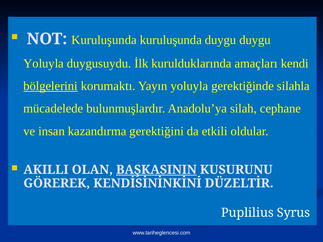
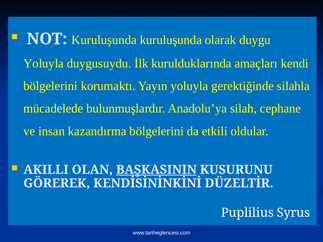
kuruluşunda duygu: duygu -> olarak
bölgelerini at (51, 86) underline: present -> none
kazandırma gerektiğini: gerektiğini -> bölgelerini
